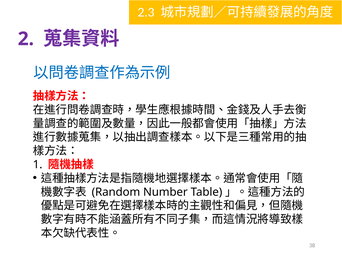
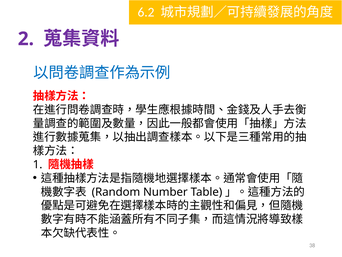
2.3: 2.3 -> 6.2
